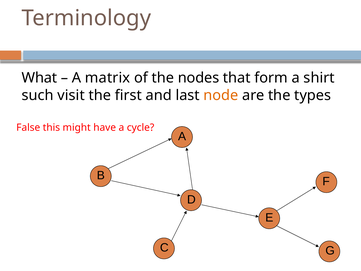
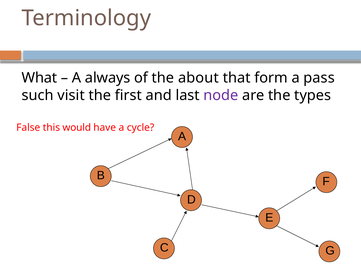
matrix: matrix -> always
nodes: nodes -> about
shirt: shirt -> pass
node colour: orange -> purple
might: might -> would
